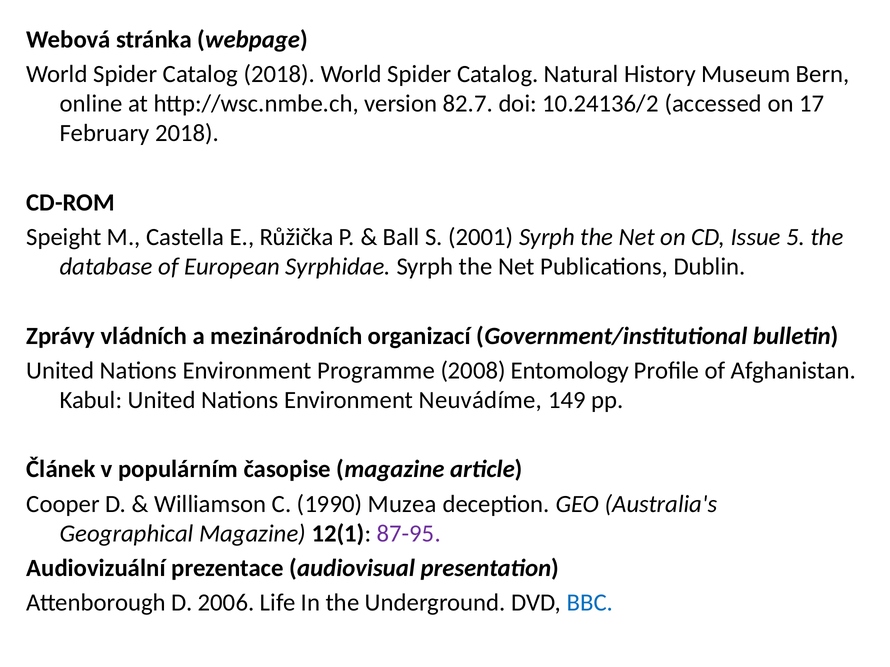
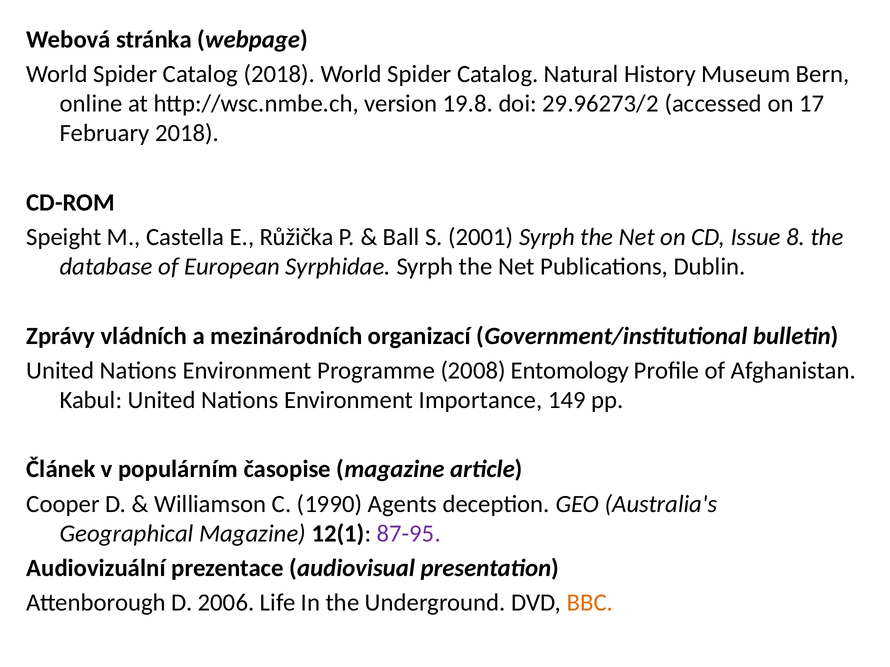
82.7: 82.7 -> 19.8
10.24136/2: 10.24136/2 -> 29.96273/2
5: 5 -> 8
Neuvádíme: Neuvádíme -> Importance
Muzea: Muzea -> Agents
BBC colour: blue -> orange
